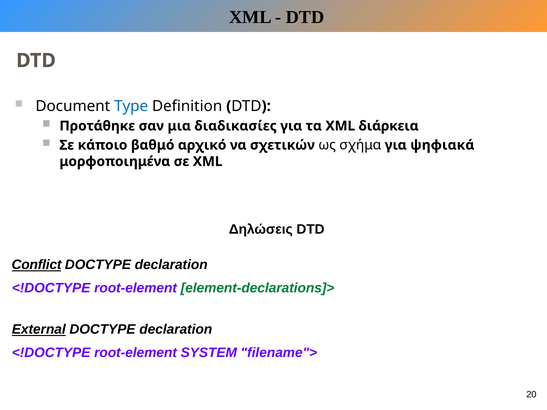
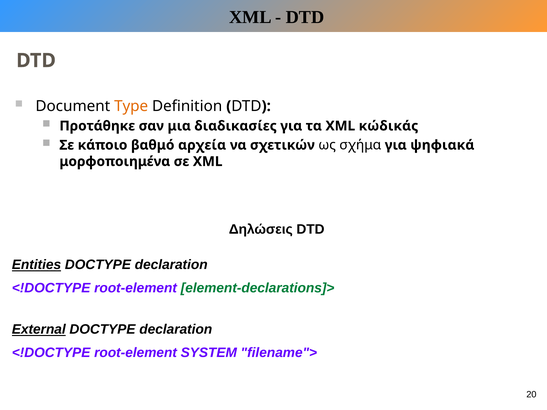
Type colour: blue -> orange
διάρκεια: διάρκεια -> κώδικάς
αρχικό: αρχικό -> αρχεία
Conflict: Conflict -> Entities
